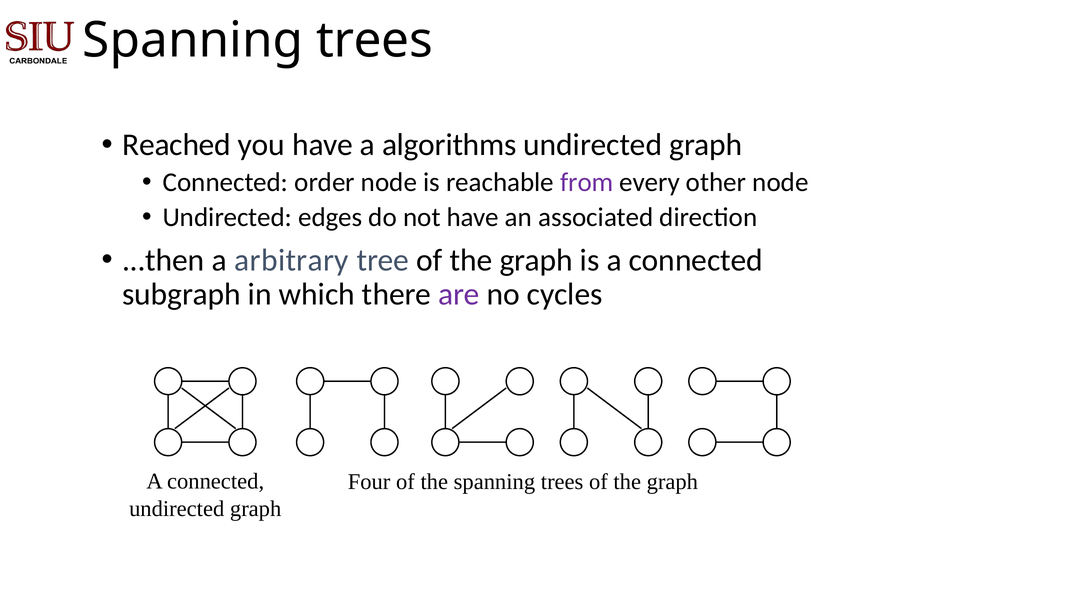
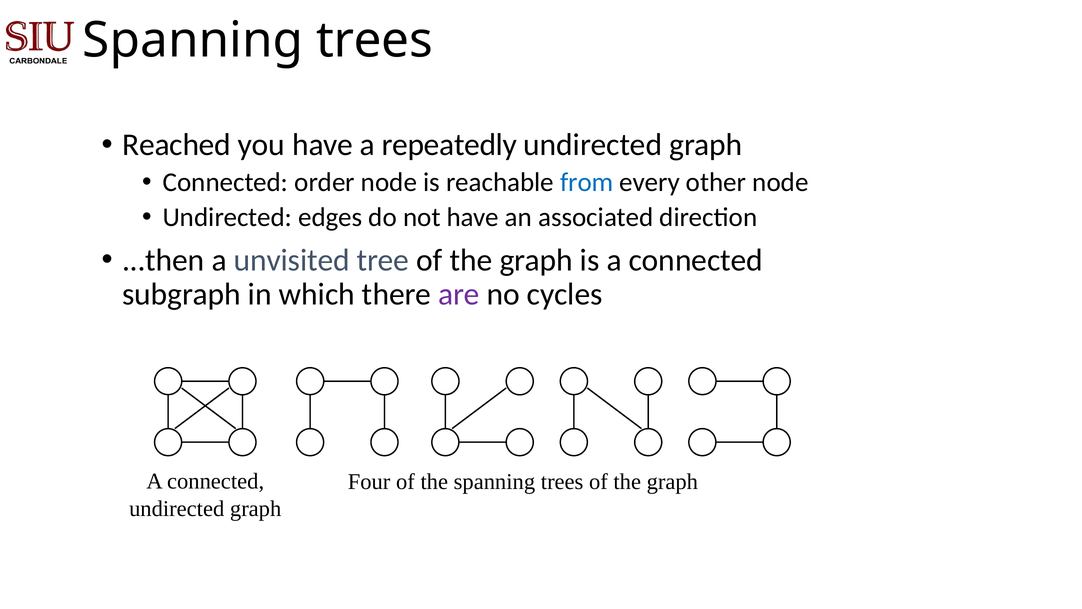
algorithms: algorithms -> repeatedly
from colour: purple -> blue
arbitrary: arbitrary -> unvisited
